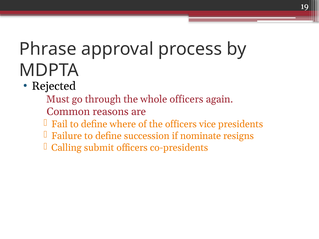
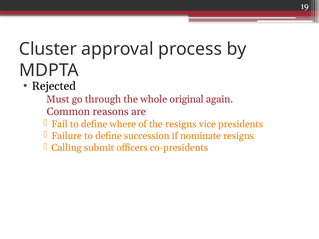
Phrase: Phrase -> Cluster
whole officers: officers -> original
the officers: officers -> resigns
